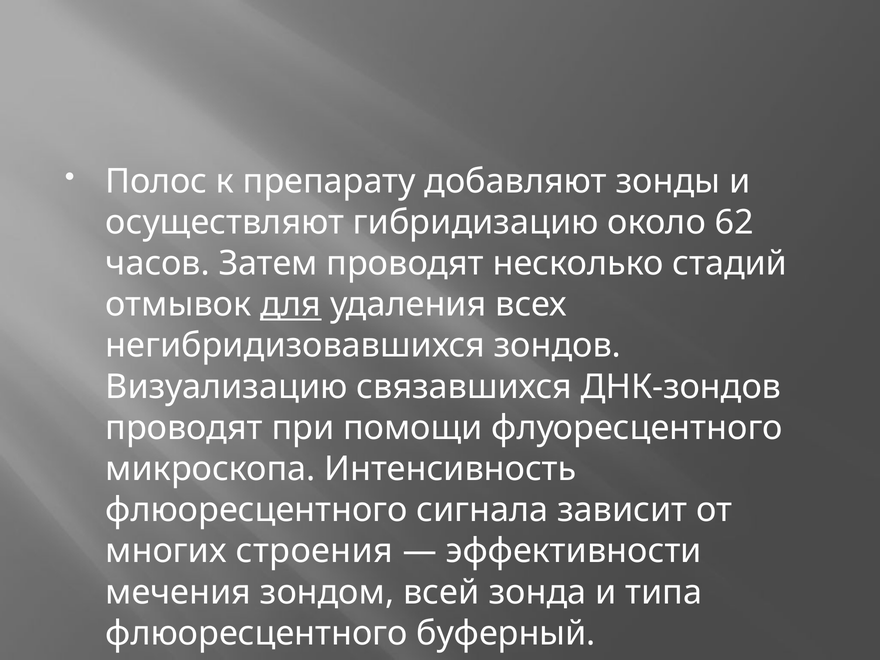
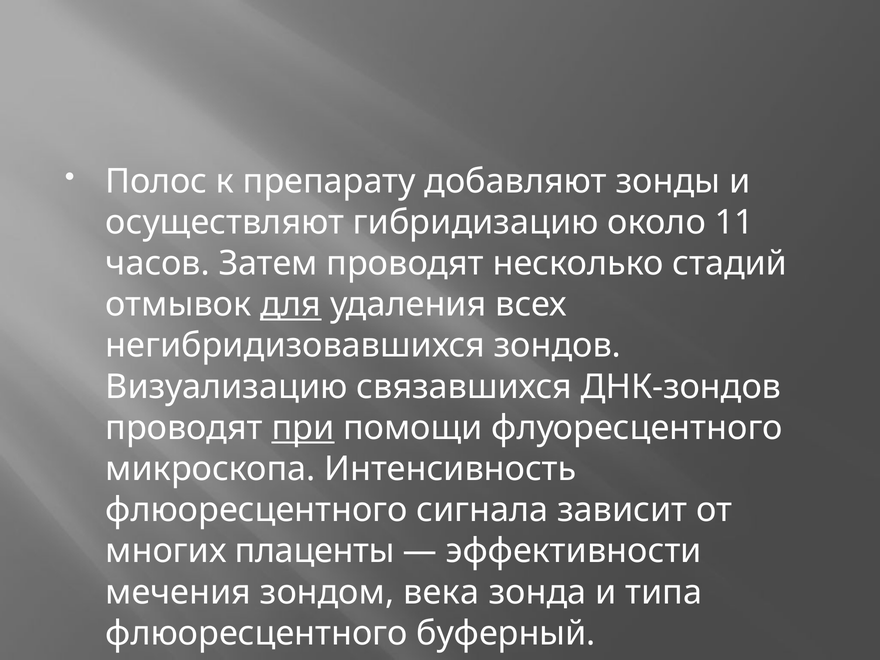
62: 62 -> 11
при underline: none -> present
строения: строения -> плаценты
всей: всей -> века
